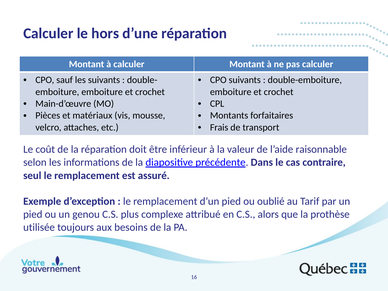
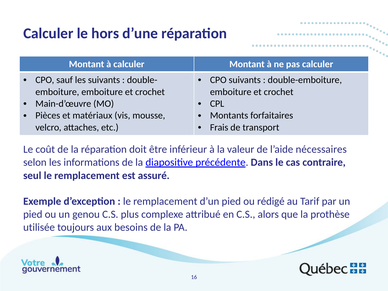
raisonnable: raisonnable -> nécessaires
oublié: oublié -> rédigé
